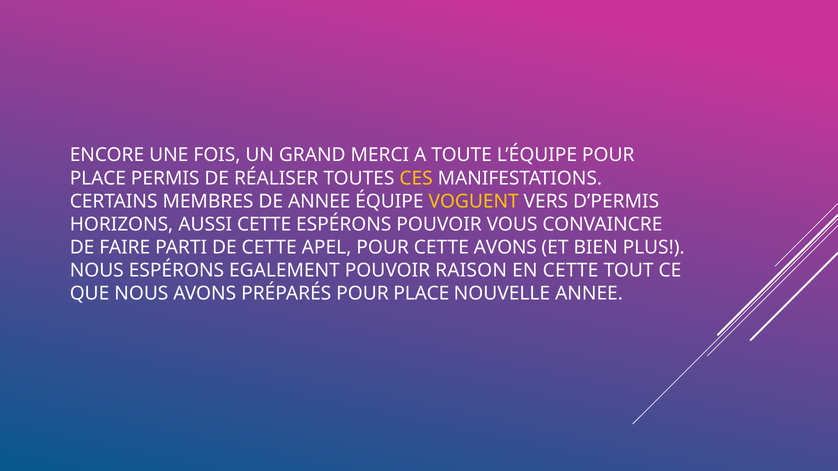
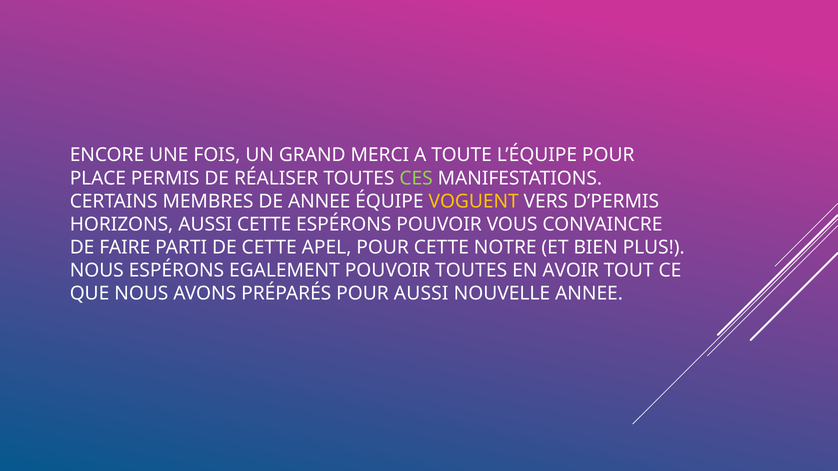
CES colour: yellow -> light green
CETTE AVONS: AVONS -> NOTRE
POUVOIR RAISON: RAISON -> TOUTES
EN CETTE: CETTE -> AVOIR
PRÉPARÉS POUR PLACE: PLACE -> AUSSI
